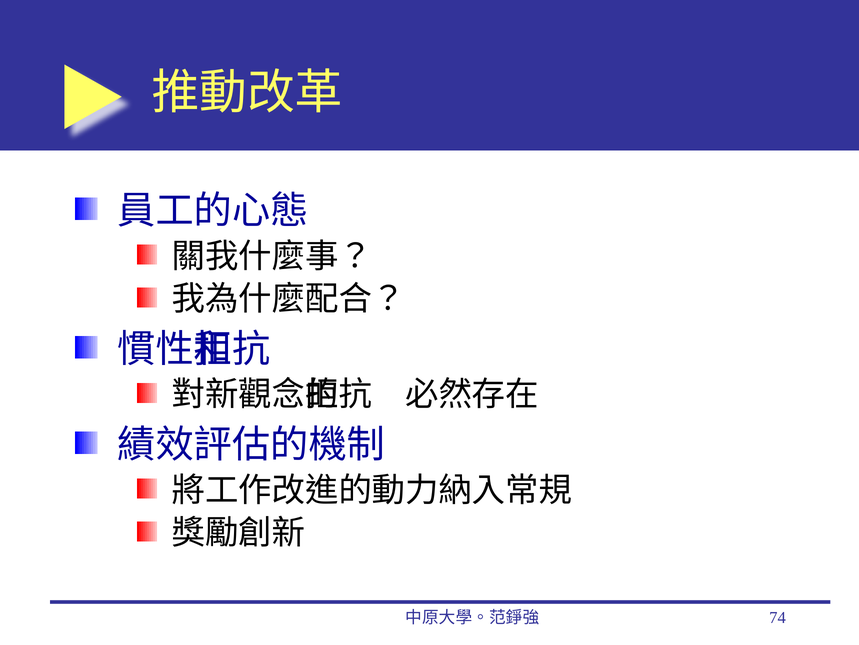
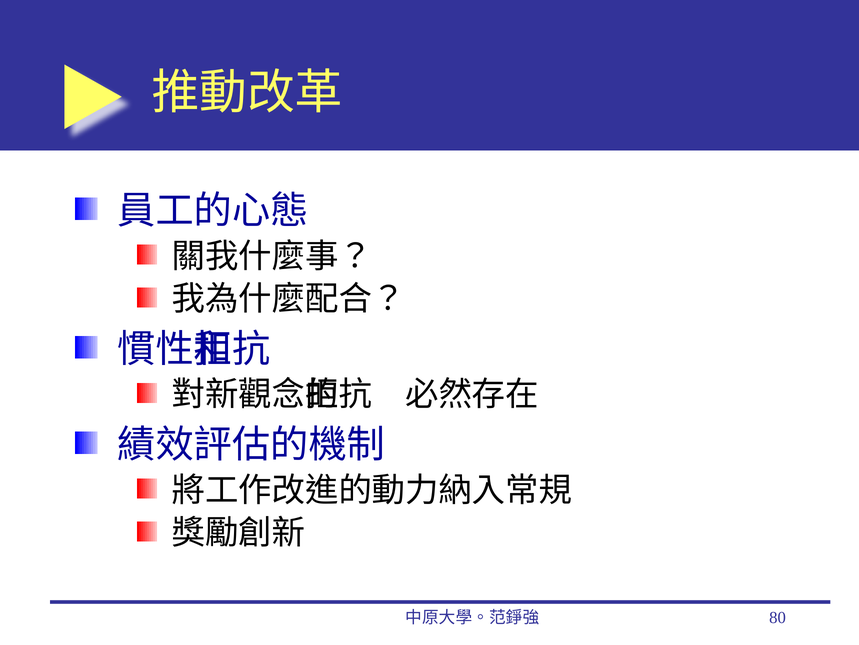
74: 74 -> 80
